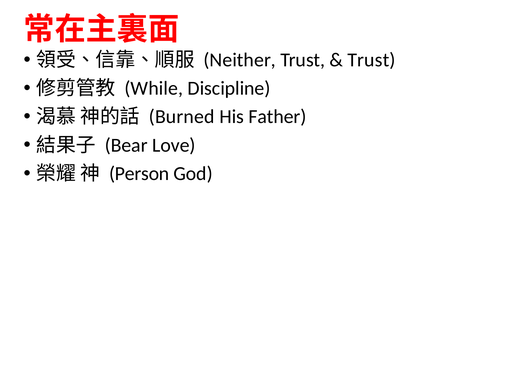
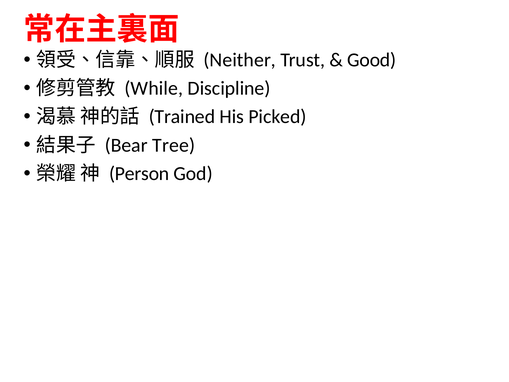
Trust at (372, 60): Trust -> Good
Burned: Burned -> Trained
Father: Father -> Picked
Love: Love -> Tree
